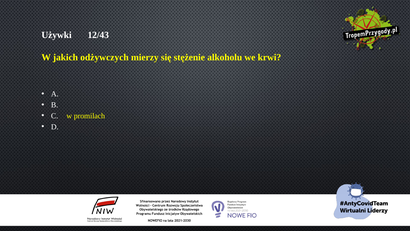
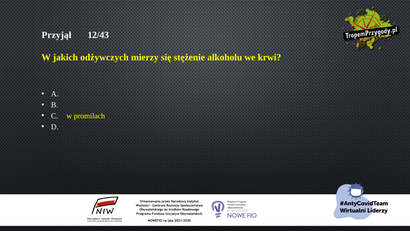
Używki: Używki -> Przyjął
